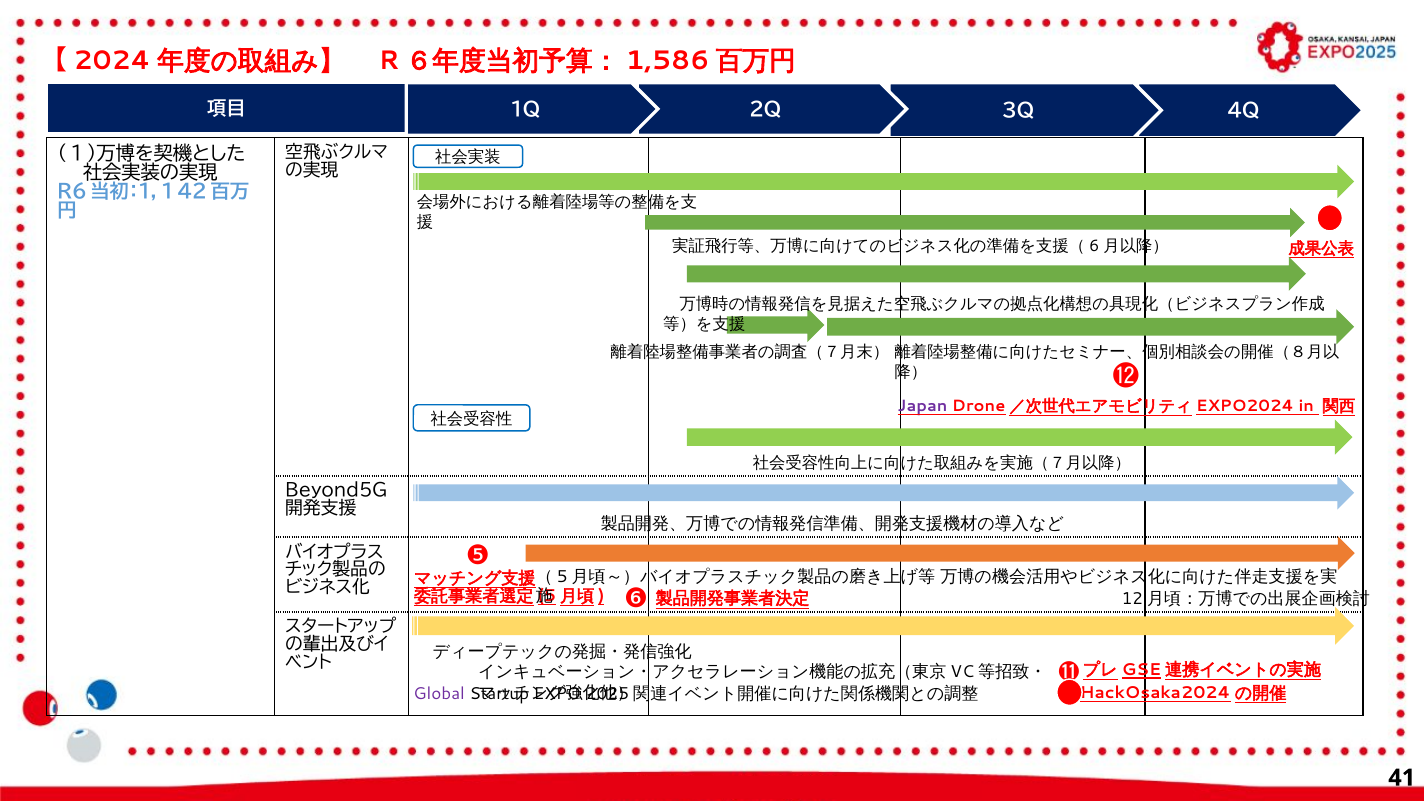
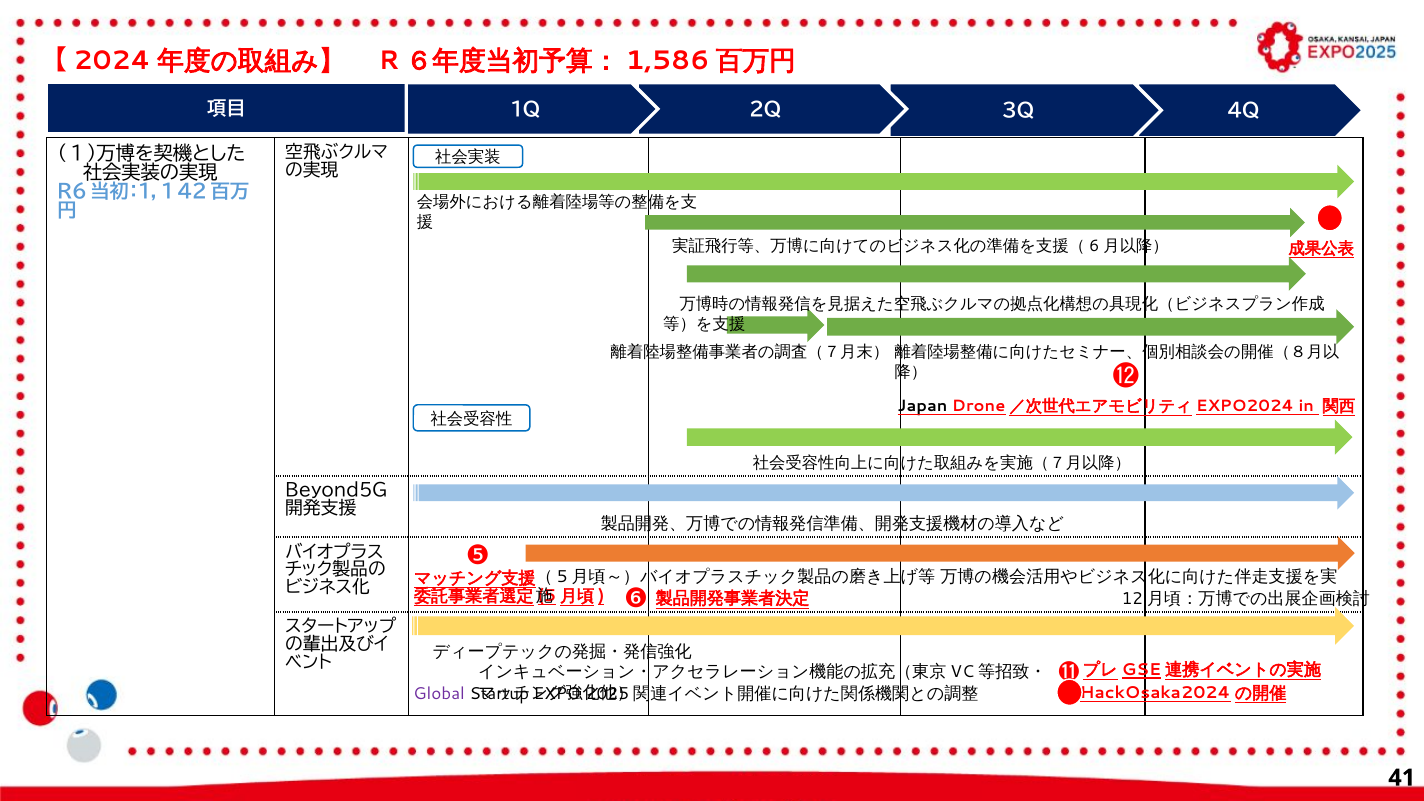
Japan colour: purple -> black
